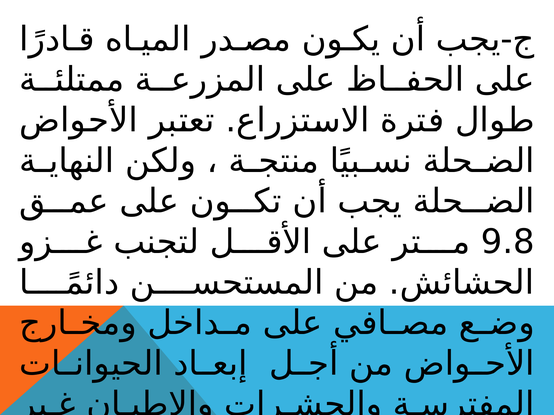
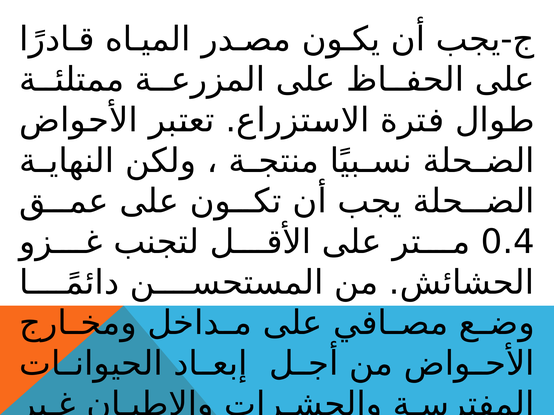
9.8: 9.8 -> 0.4
